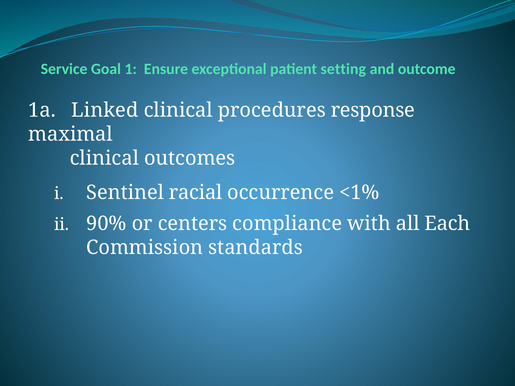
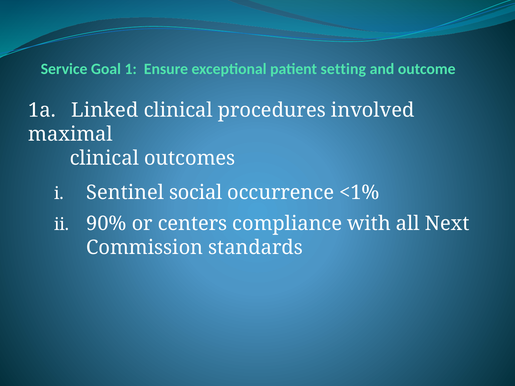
response: response -> involved
racial: racial -> social
Each: Each -> Next
